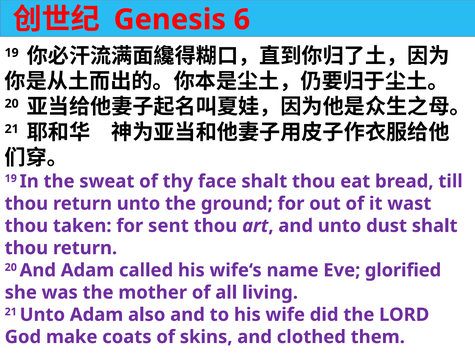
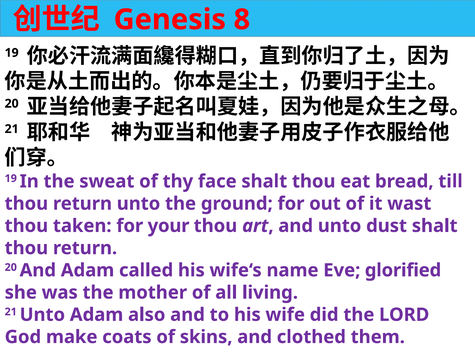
6: 6 -> 8
sent: sent -> your
